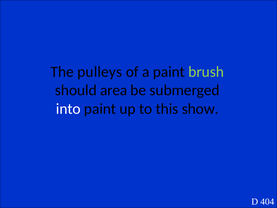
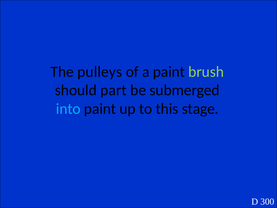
area: area -> part
into colour: white -> light blue
show: show -> stage
404: 404 -> 300
